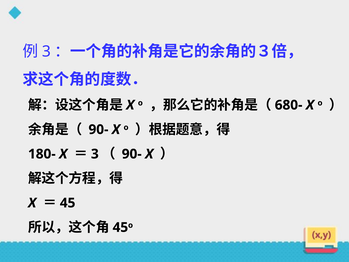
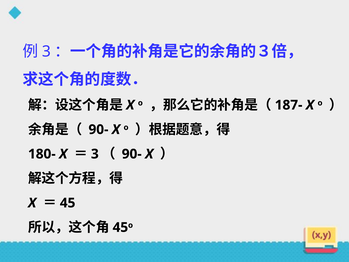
680-: 680- -> 187-
